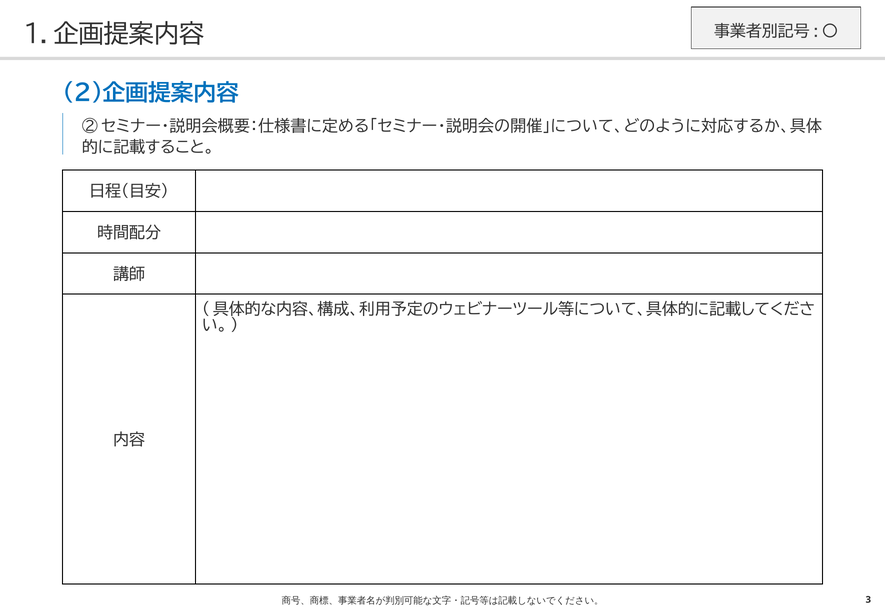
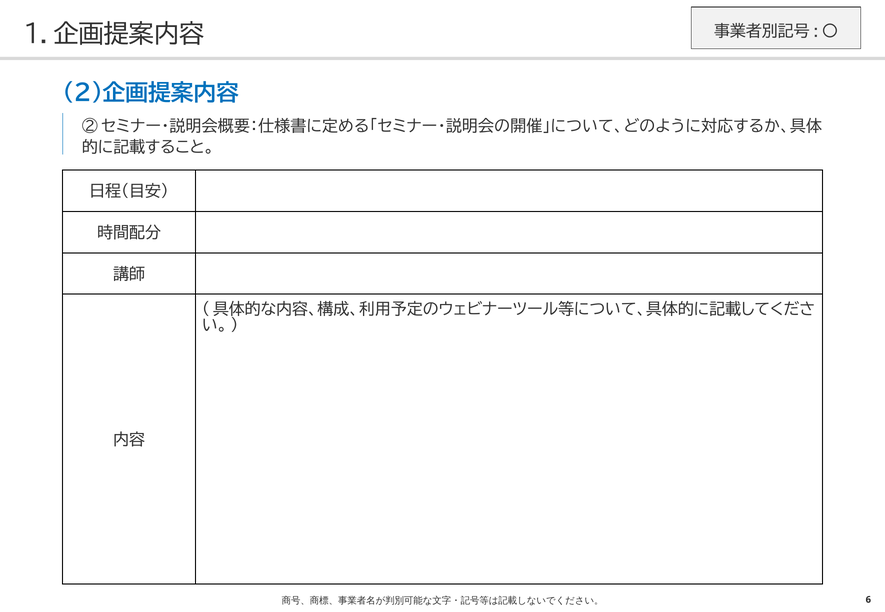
3: 3 -> 6
